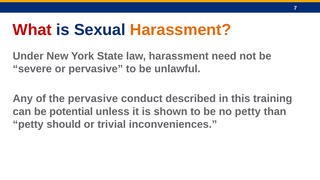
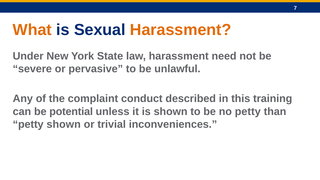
What colour: red -> orange
the pervasive: pervasive -> complaint
petty should: should -> shown
